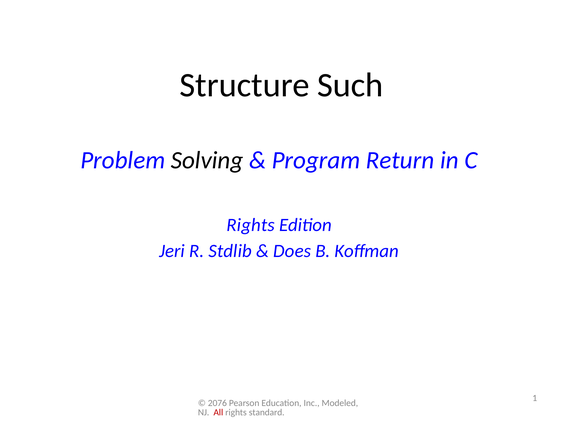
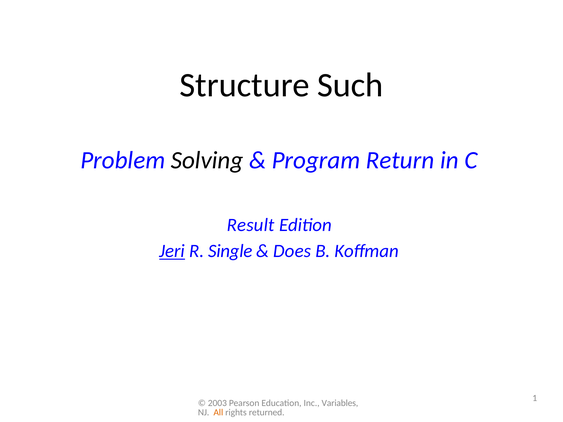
Rights at (251, 225): Rights -> Result
Jeri underline: none -> present
Stdlib: Stdlib -> Single
2076: 2076 -> 2003
Modeled: Modeled -> Variables
All colour: red -> orange
standard: standard -> returned
